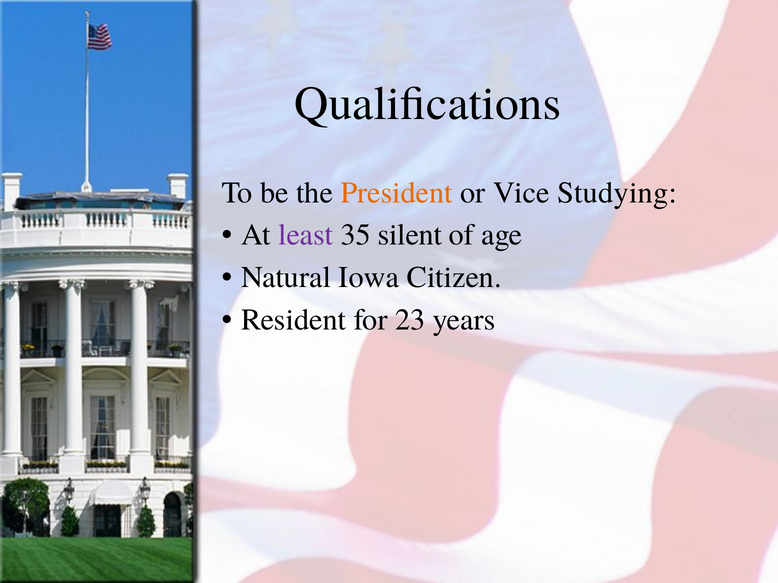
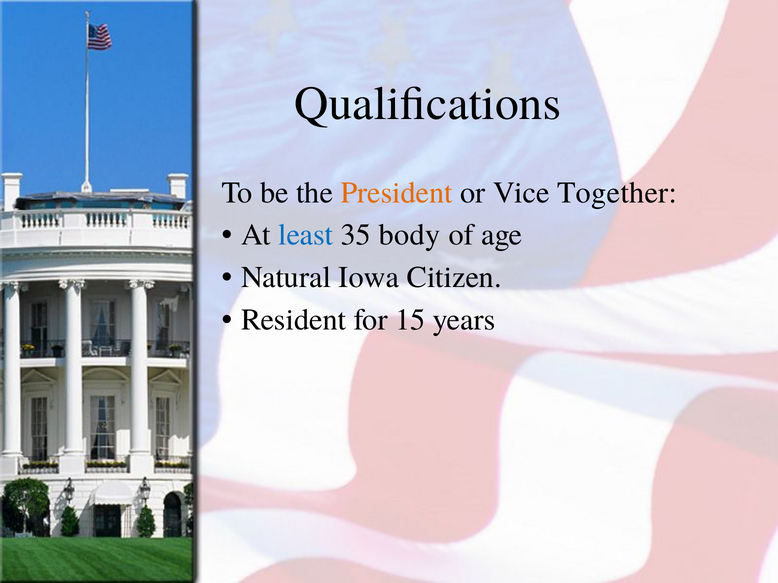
Studying: Studying -> Together
least colour: purple -> blue
silent: silent -> body
23: 23 -> 15
